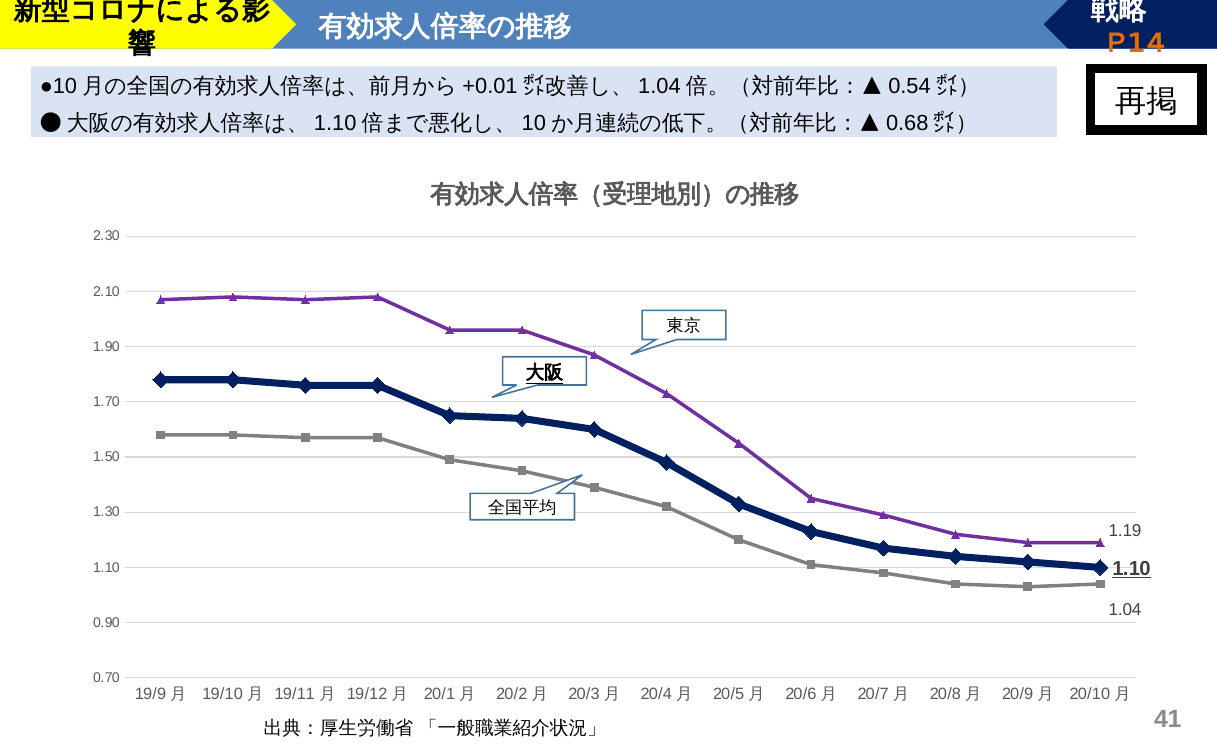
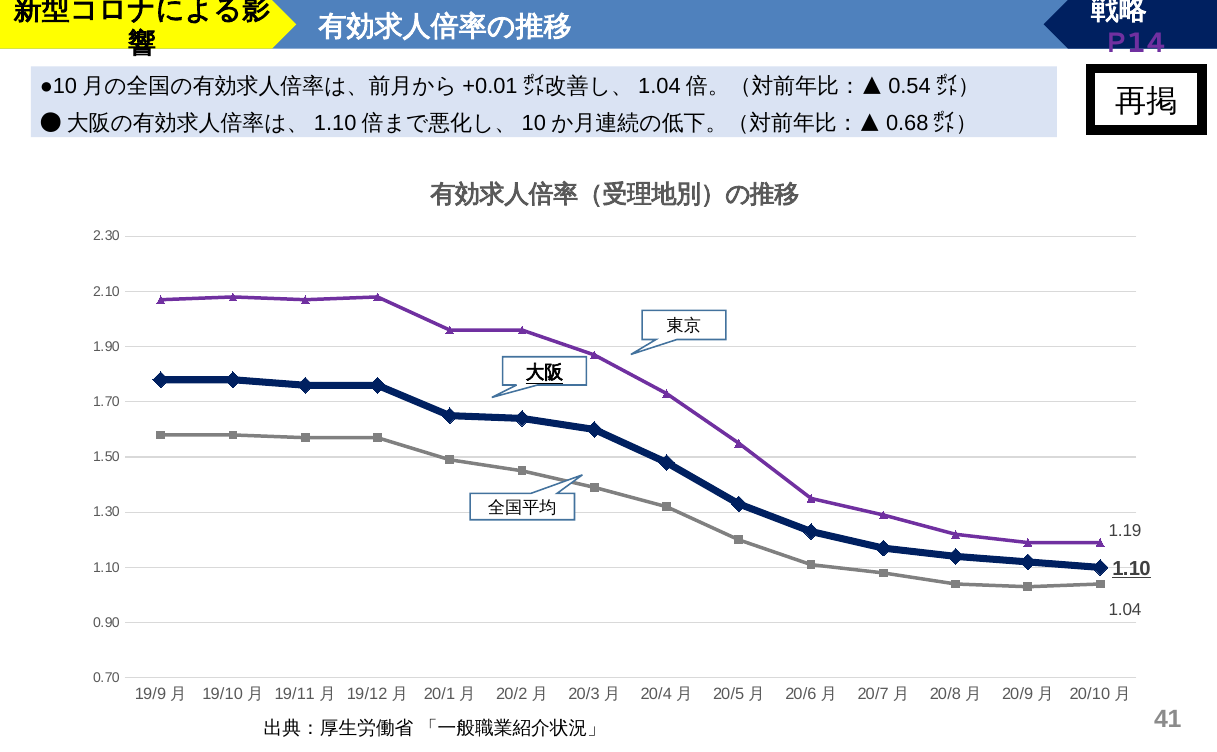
P14 colour: orange -> purple
